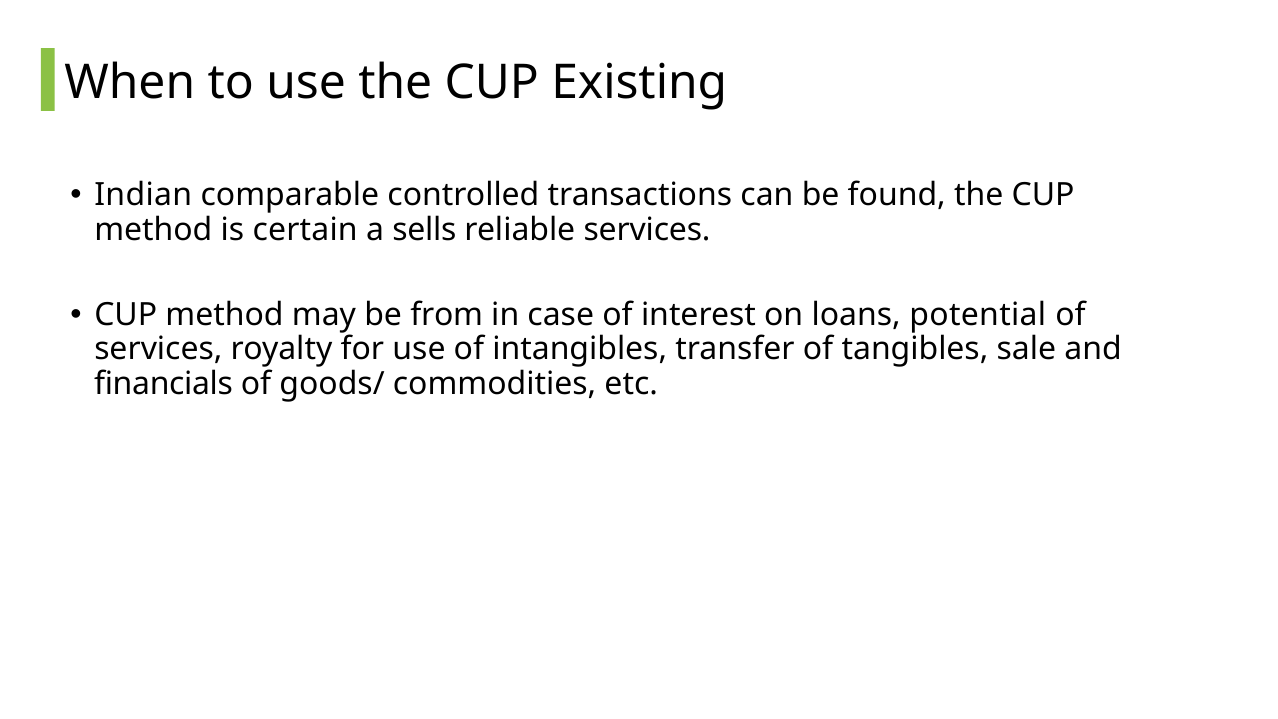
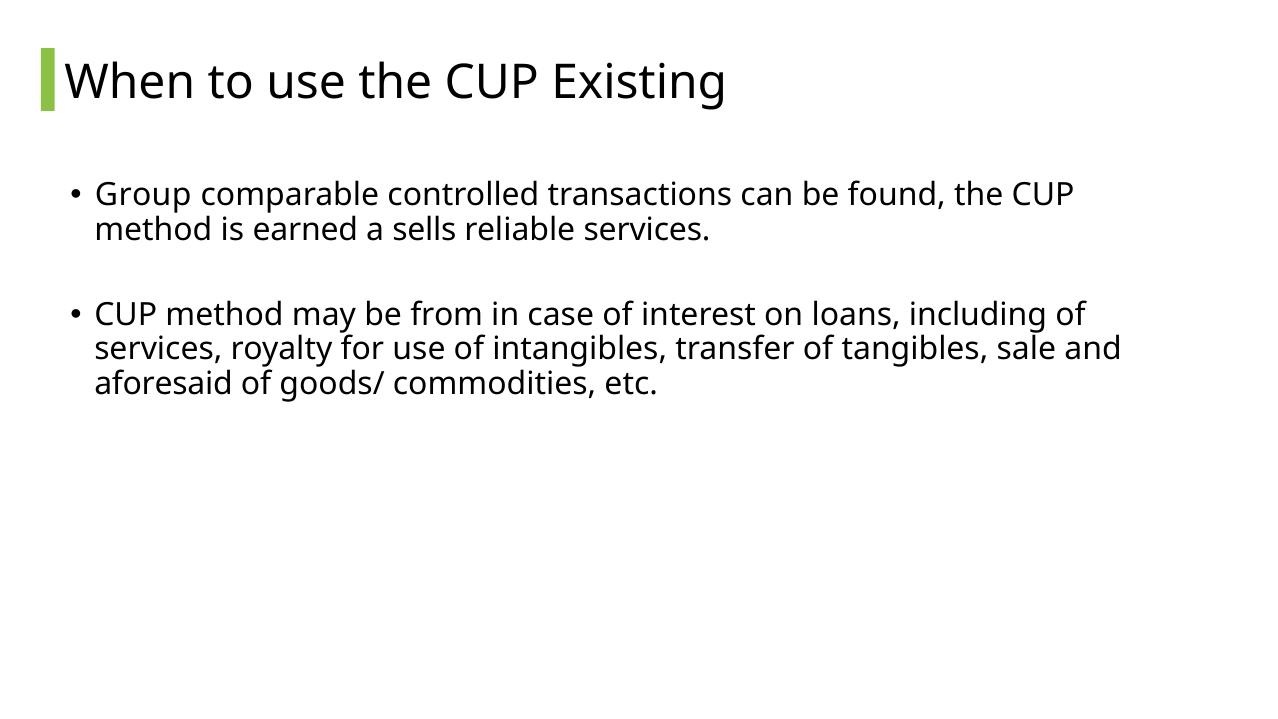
Indian: Indian -> Group
certain: certain -> earned
potential: potential -> including
financials: financials -> aforesaid
